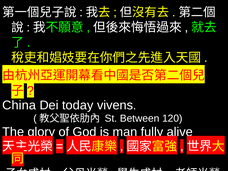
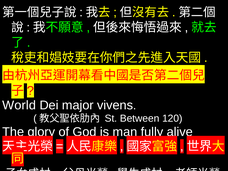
China: China -> World
today: today -> major
